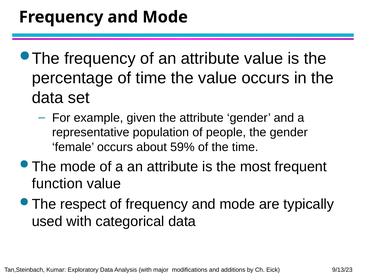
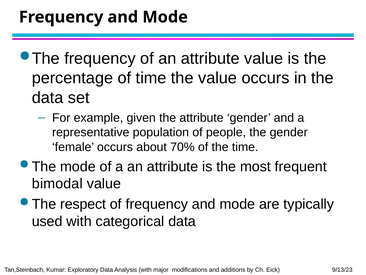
59%: 59% -> 70%
function: function -> bimodal
